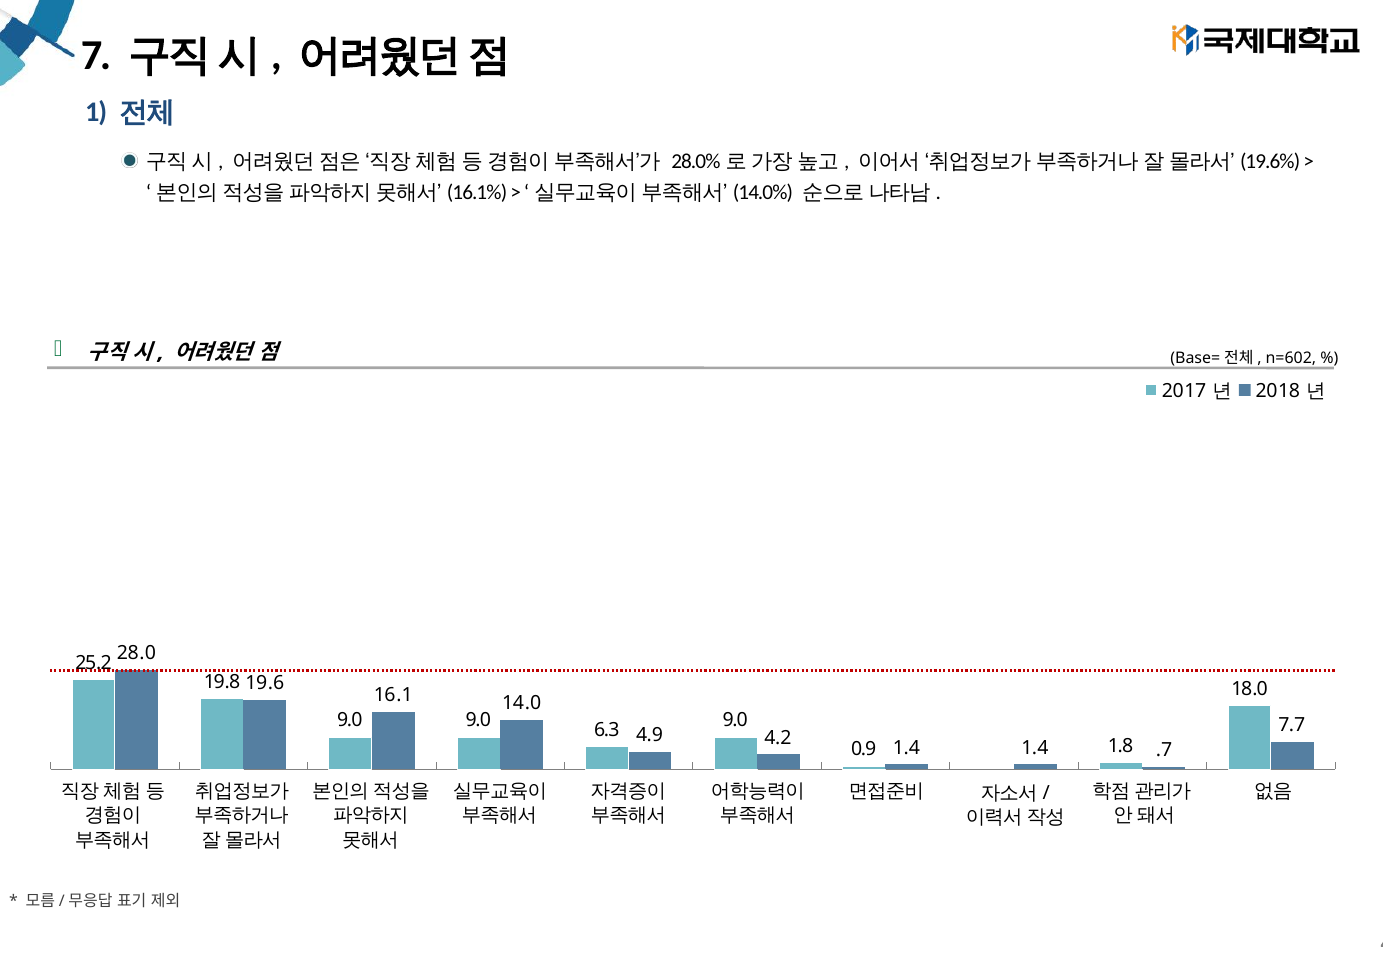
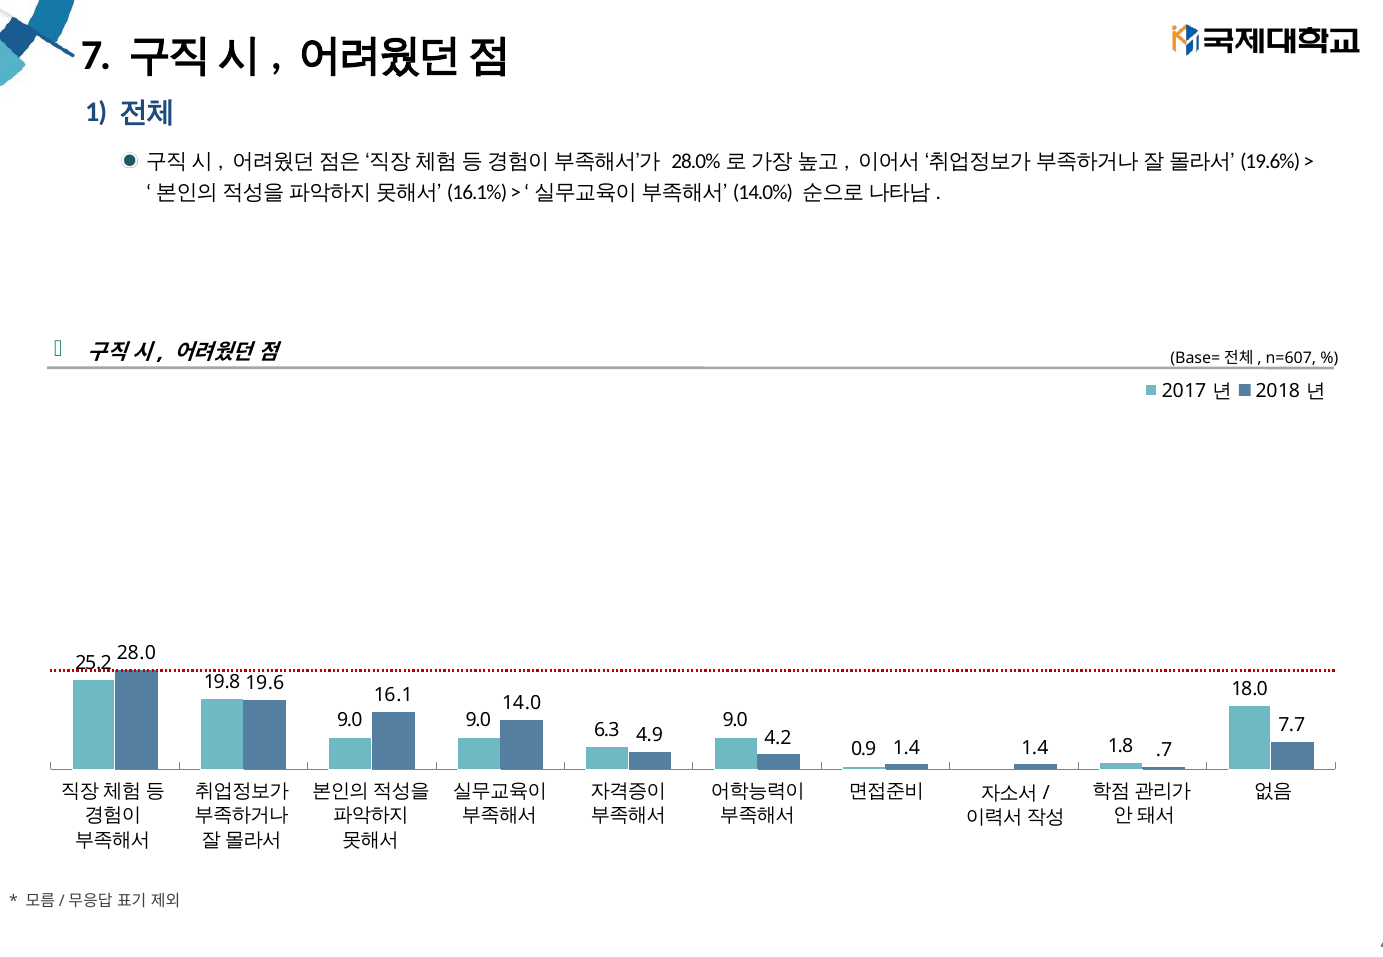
n=602: n=602 -> n=607
